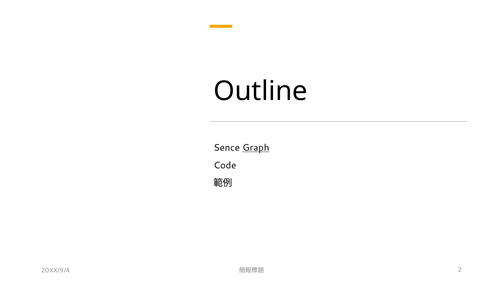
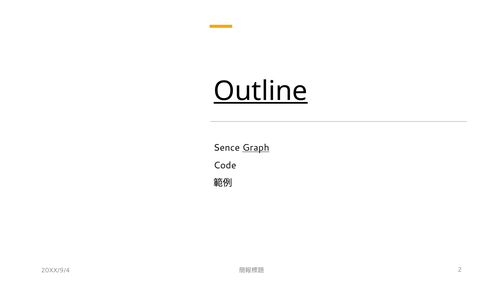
Outline underline: none -> present
